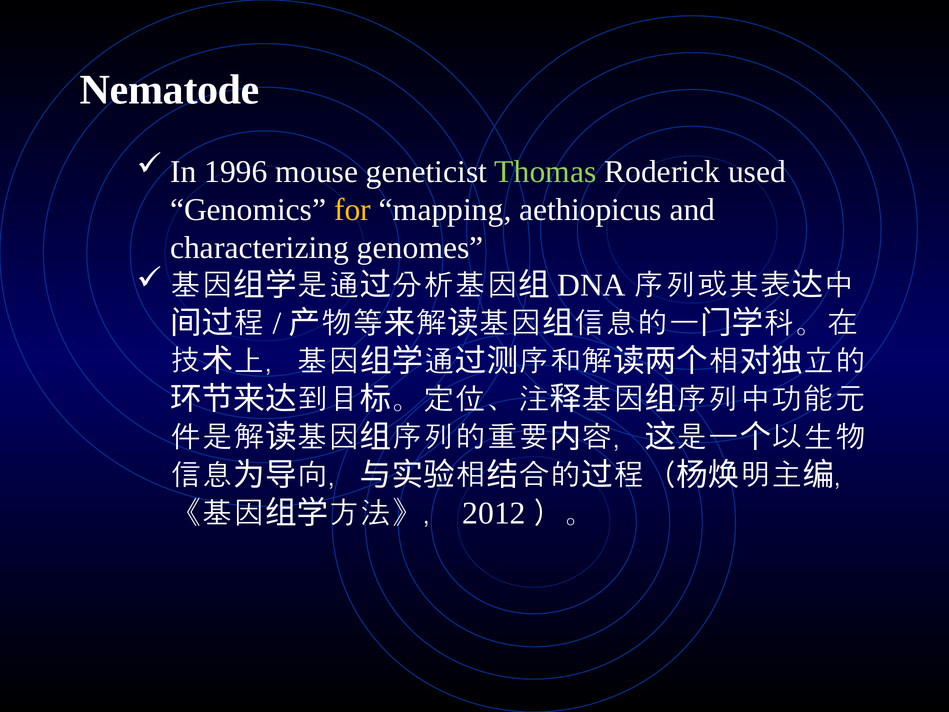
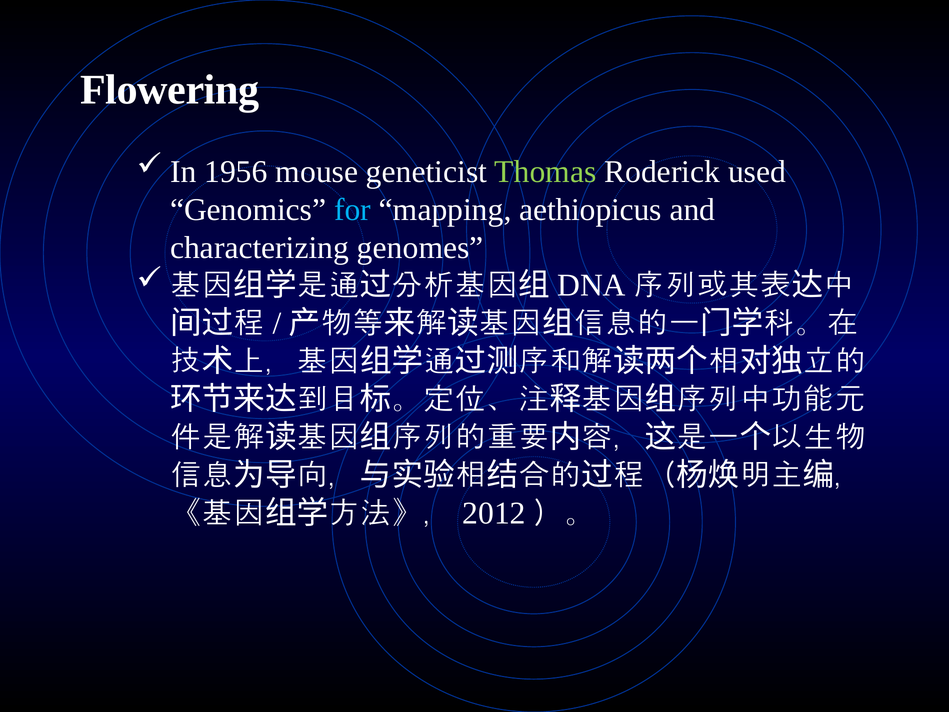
Nematode: Nematode -> Flowering
1996: 1996 -> 1956
for colour: yellow -> light blue
